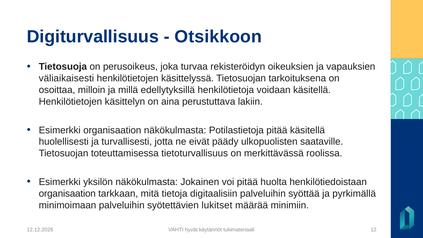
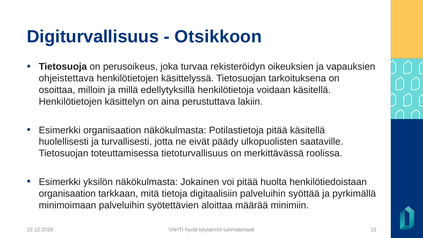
väliaikaisesti: väliaikaisesti -> ohjeistettava
lukitset: lukitset -> aloittaa
